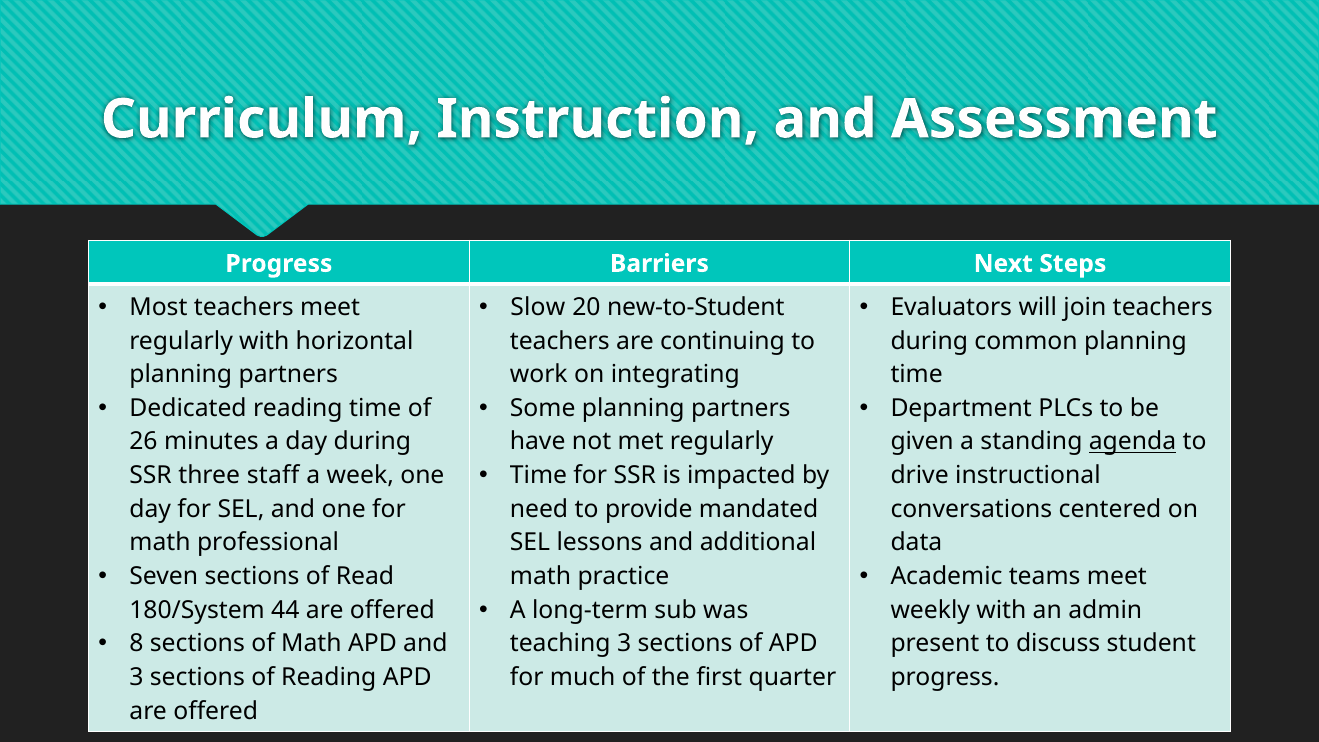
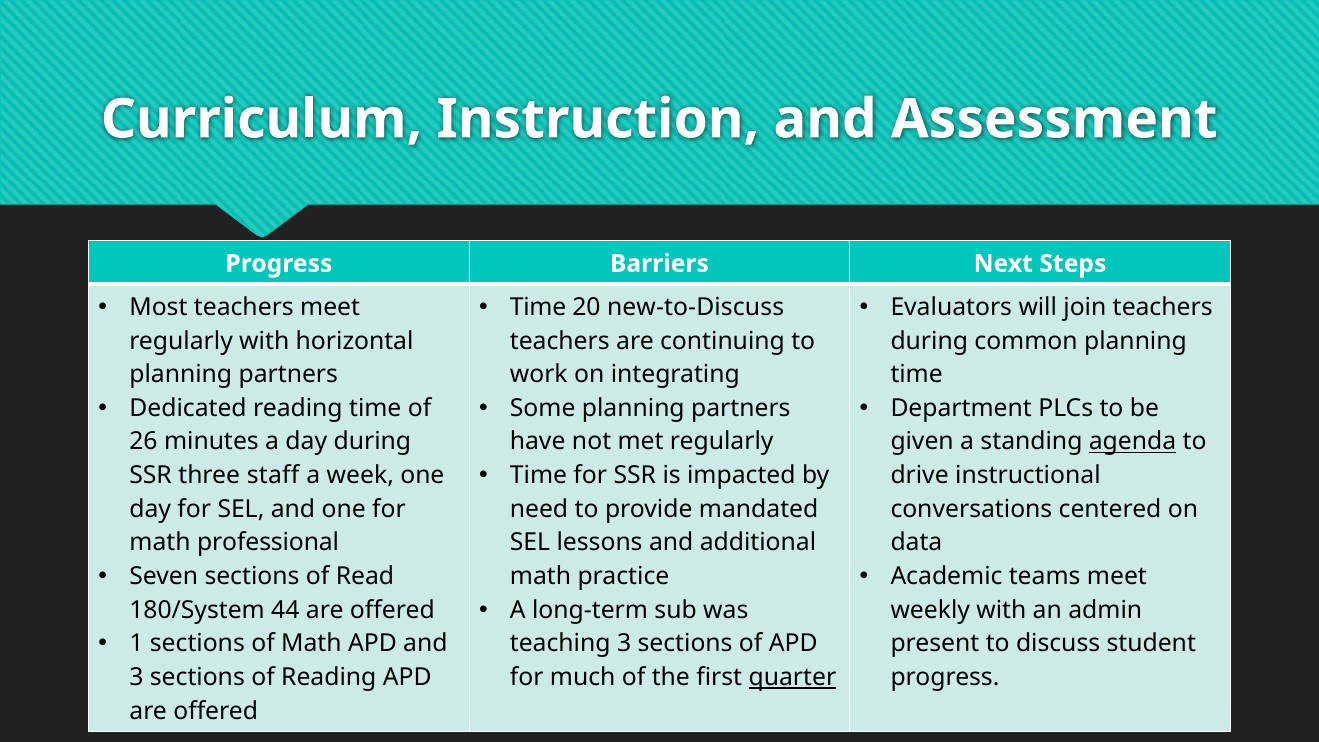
Slow at (538, 307): Slow -> Time
new-to-Student: new-to-Student -> new-to-Discuss
8: 8 -> 1
quarter underline: none -> present
